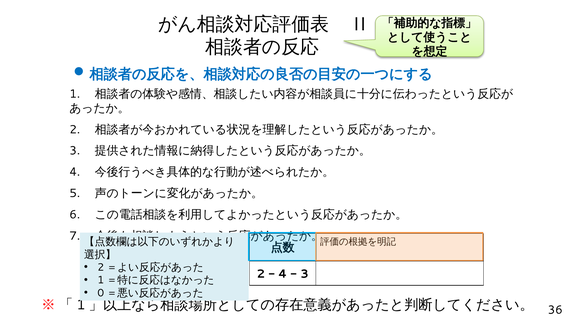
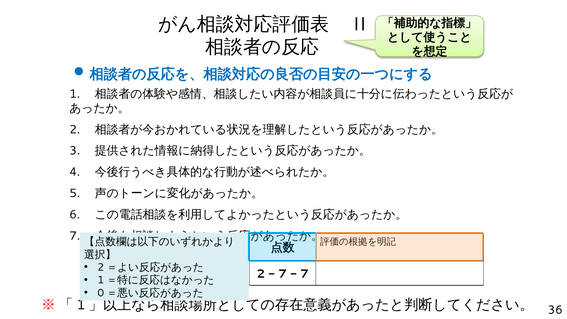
4 at (283, 274): 4 -> 7
3 at (305, 274): 3 -> 7
